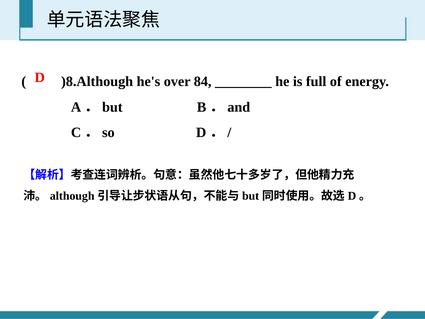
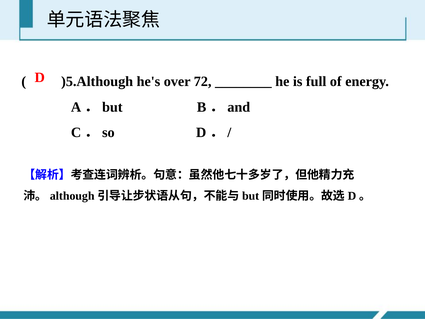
)8.Although: )8.Although -> )5.Although
84: 84 -> 72
